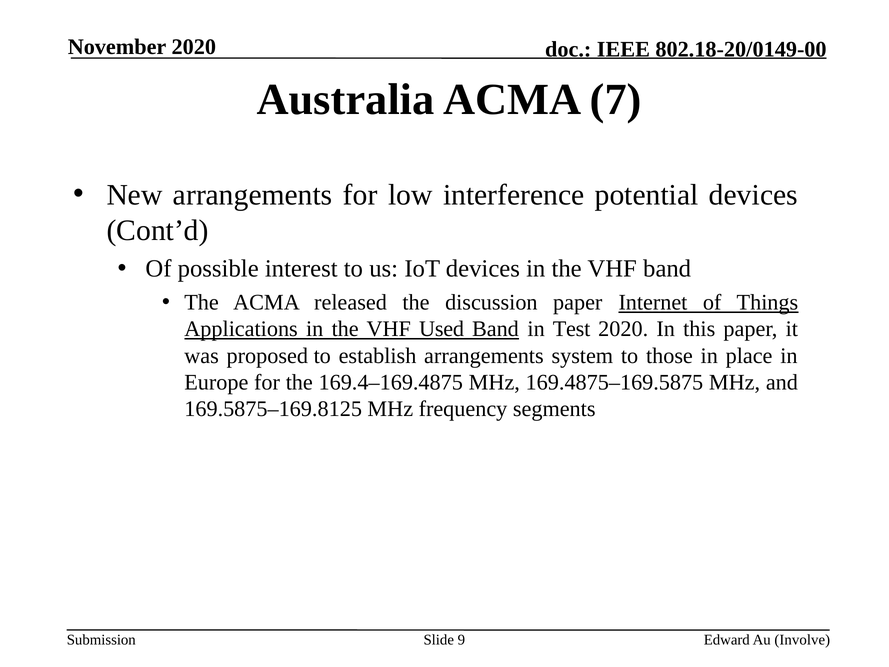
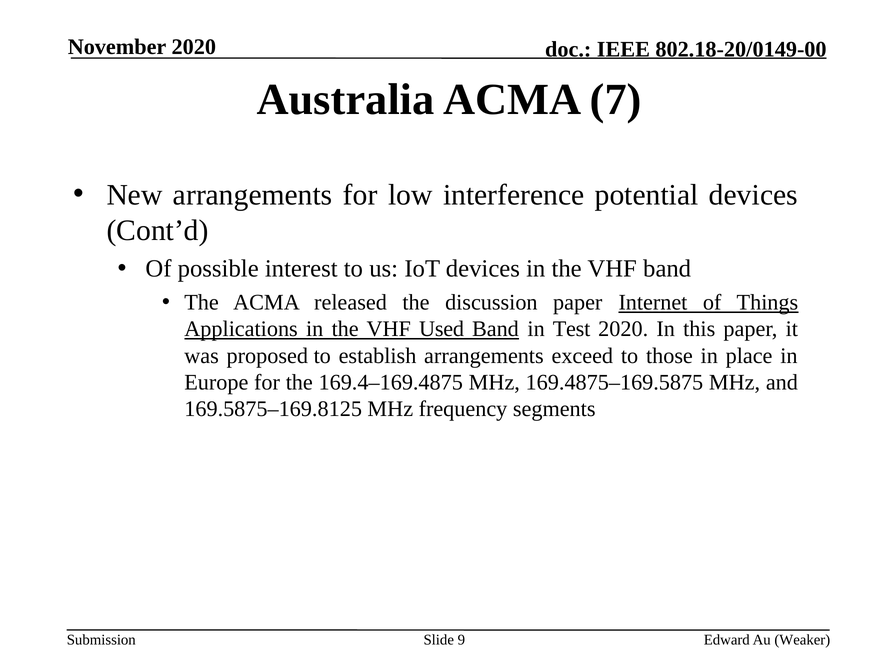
system: system -> exceed
Involve: Involve -> Weaker
